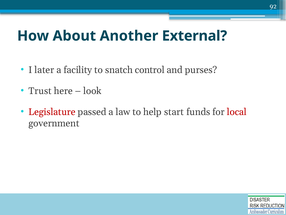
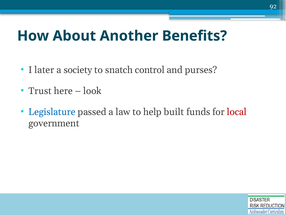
External: External -> Benefits
facility: facility -> society
Legislature colour: red -> blue
start: start -> built
